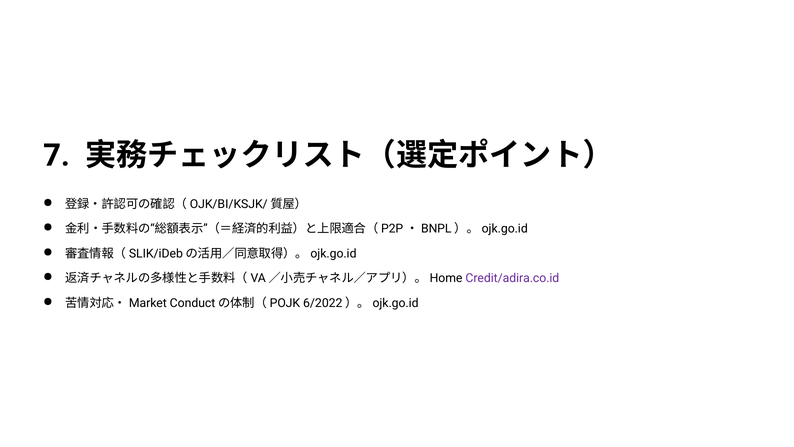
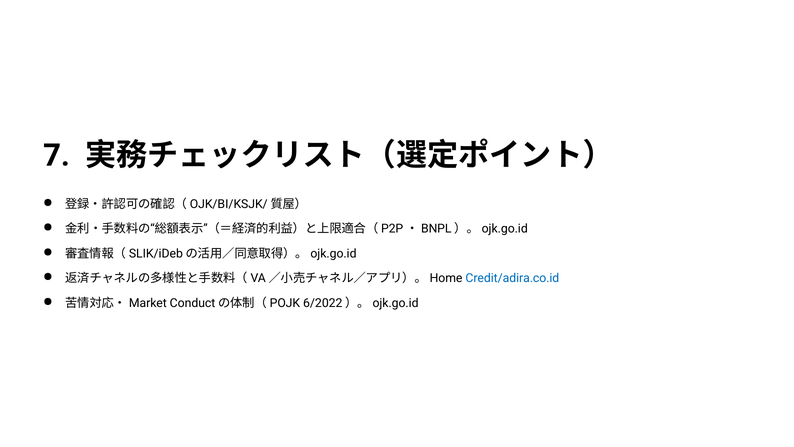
Credit/adira.co.id colour: purple -> blue
